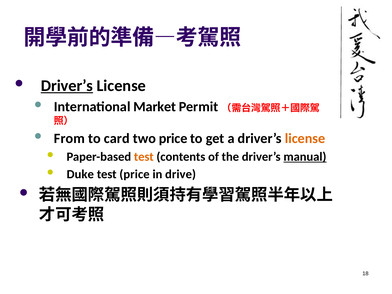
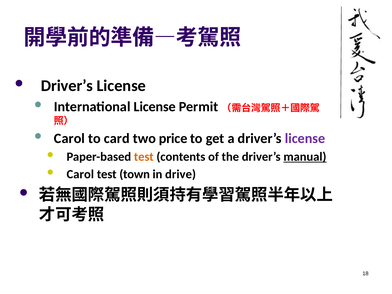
Driver’s at (67, 86) underline: present -> none
International Market: Market -> License
From at (69, 138): From -> Carol
license at (305, 138) colour: orange -> purple
Duke at (80, 174): Duke -> Carol
test price: price -> town
